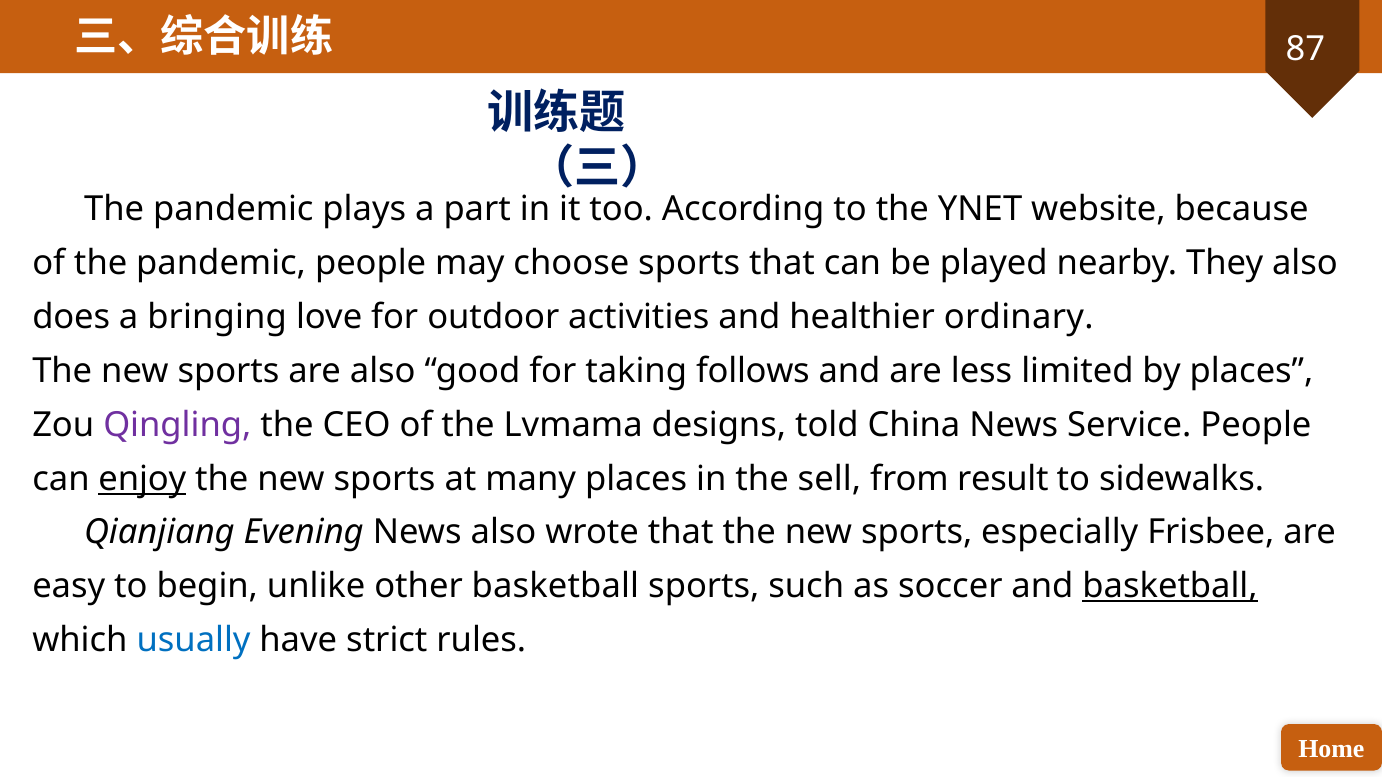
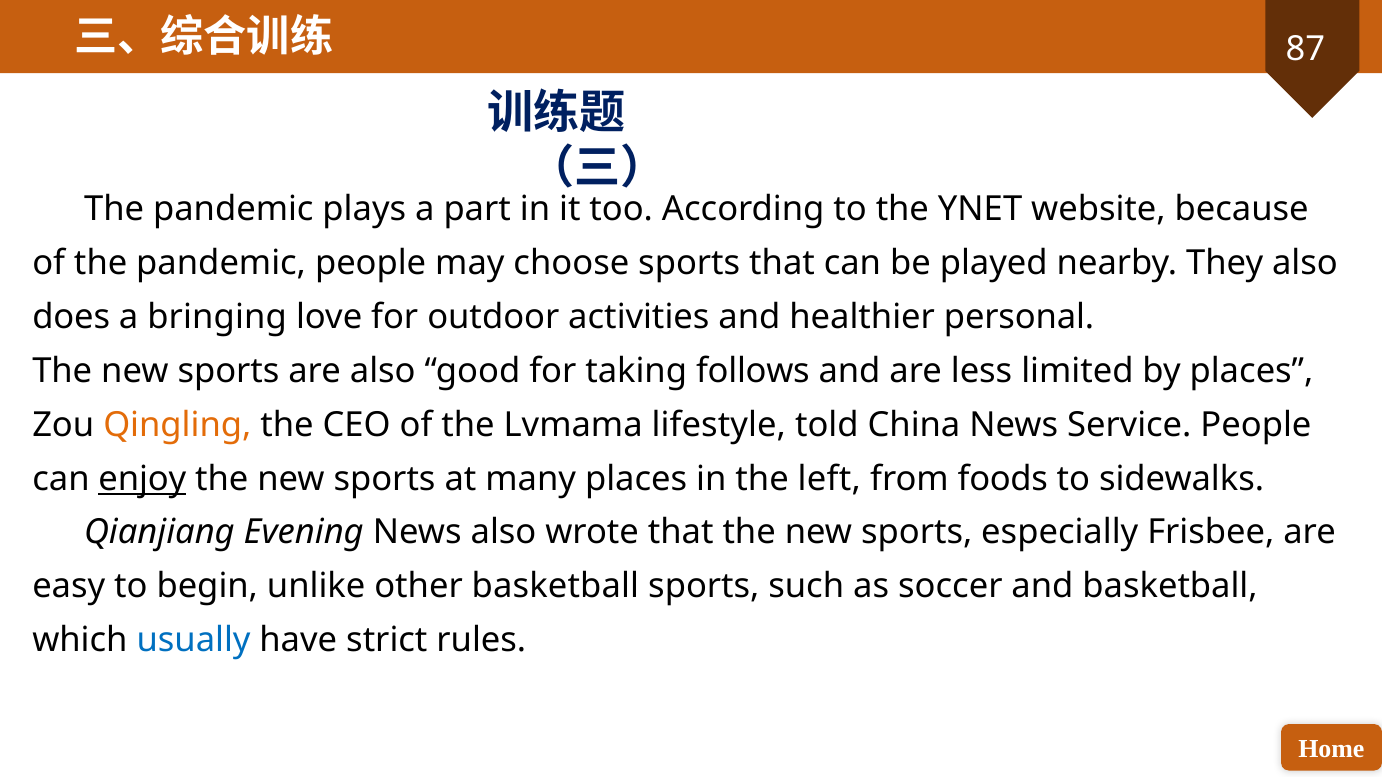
ordinary: ordinary -> personal
Qingling colour: purple -> orange
designs: designs -> lifestyle
sell: sell -> left
result: result -> foods
basketball at (1170, 587) underline: present -> none
